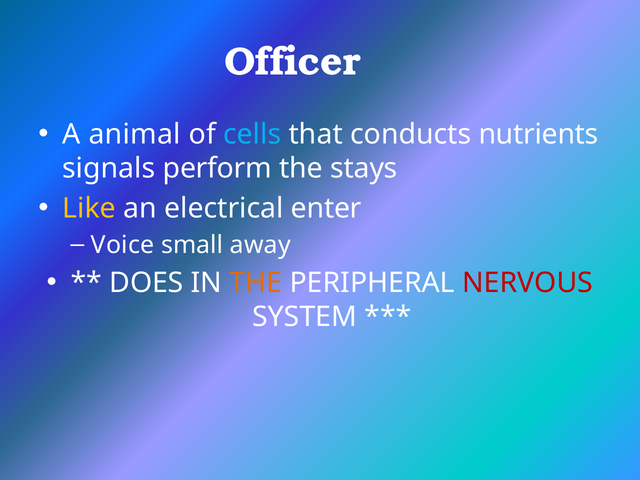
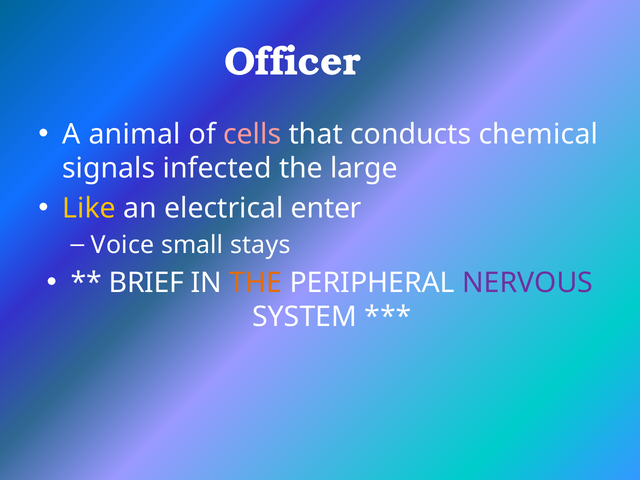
cells colour: light blue -> pink
nutrients: nutrients -> chemical
perform: perform -> infected
stays: stays -> large
away: away -> stays
DOES: DOES -> BRIEF
NERVOUS colour: red -> purple
